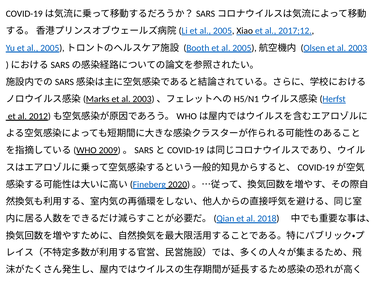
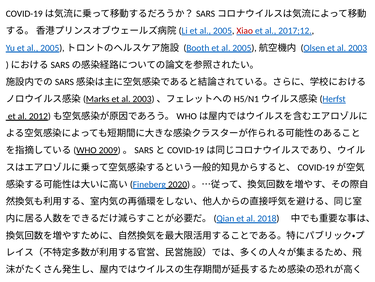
Xiao colour: black -> red
